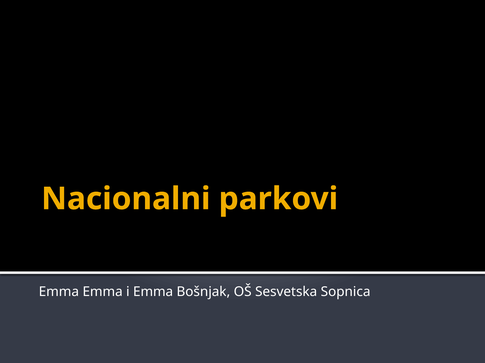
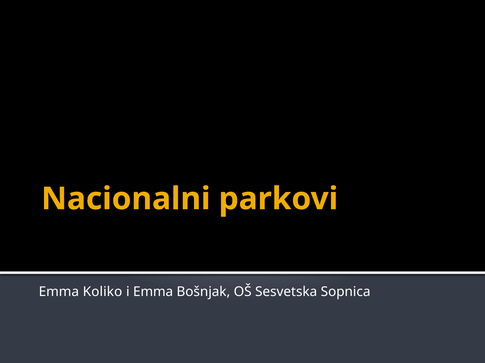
Emma Emma: Emma -> Koliko
